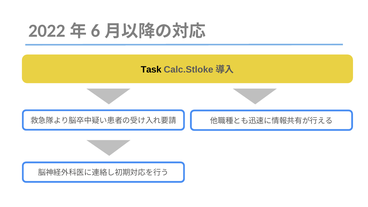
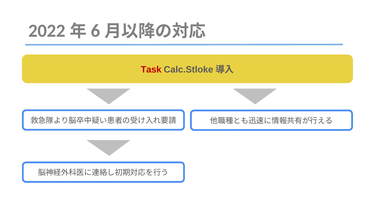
Task colour: black -> red
